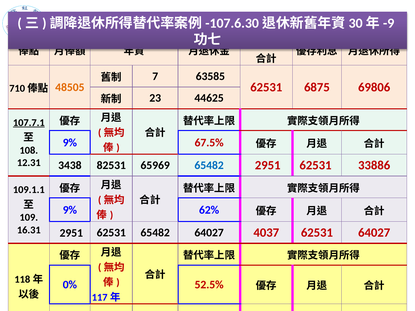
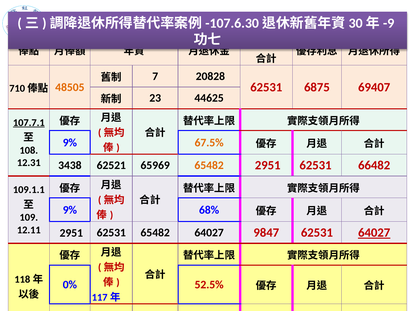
63585: 63585 -> 20828
69806: 69806 -> 69407
67.5% colour: red -> orange
82531: 82531 -> 62521
65482 at (209, 166) colour: blue -> orange
33886: 33886 -> 66482
62%: 62% -> 68%
16.31: 16.31 -> 12.11
4037: 4037 -> 9847
64027 at (374, 233) underline: none -> present
